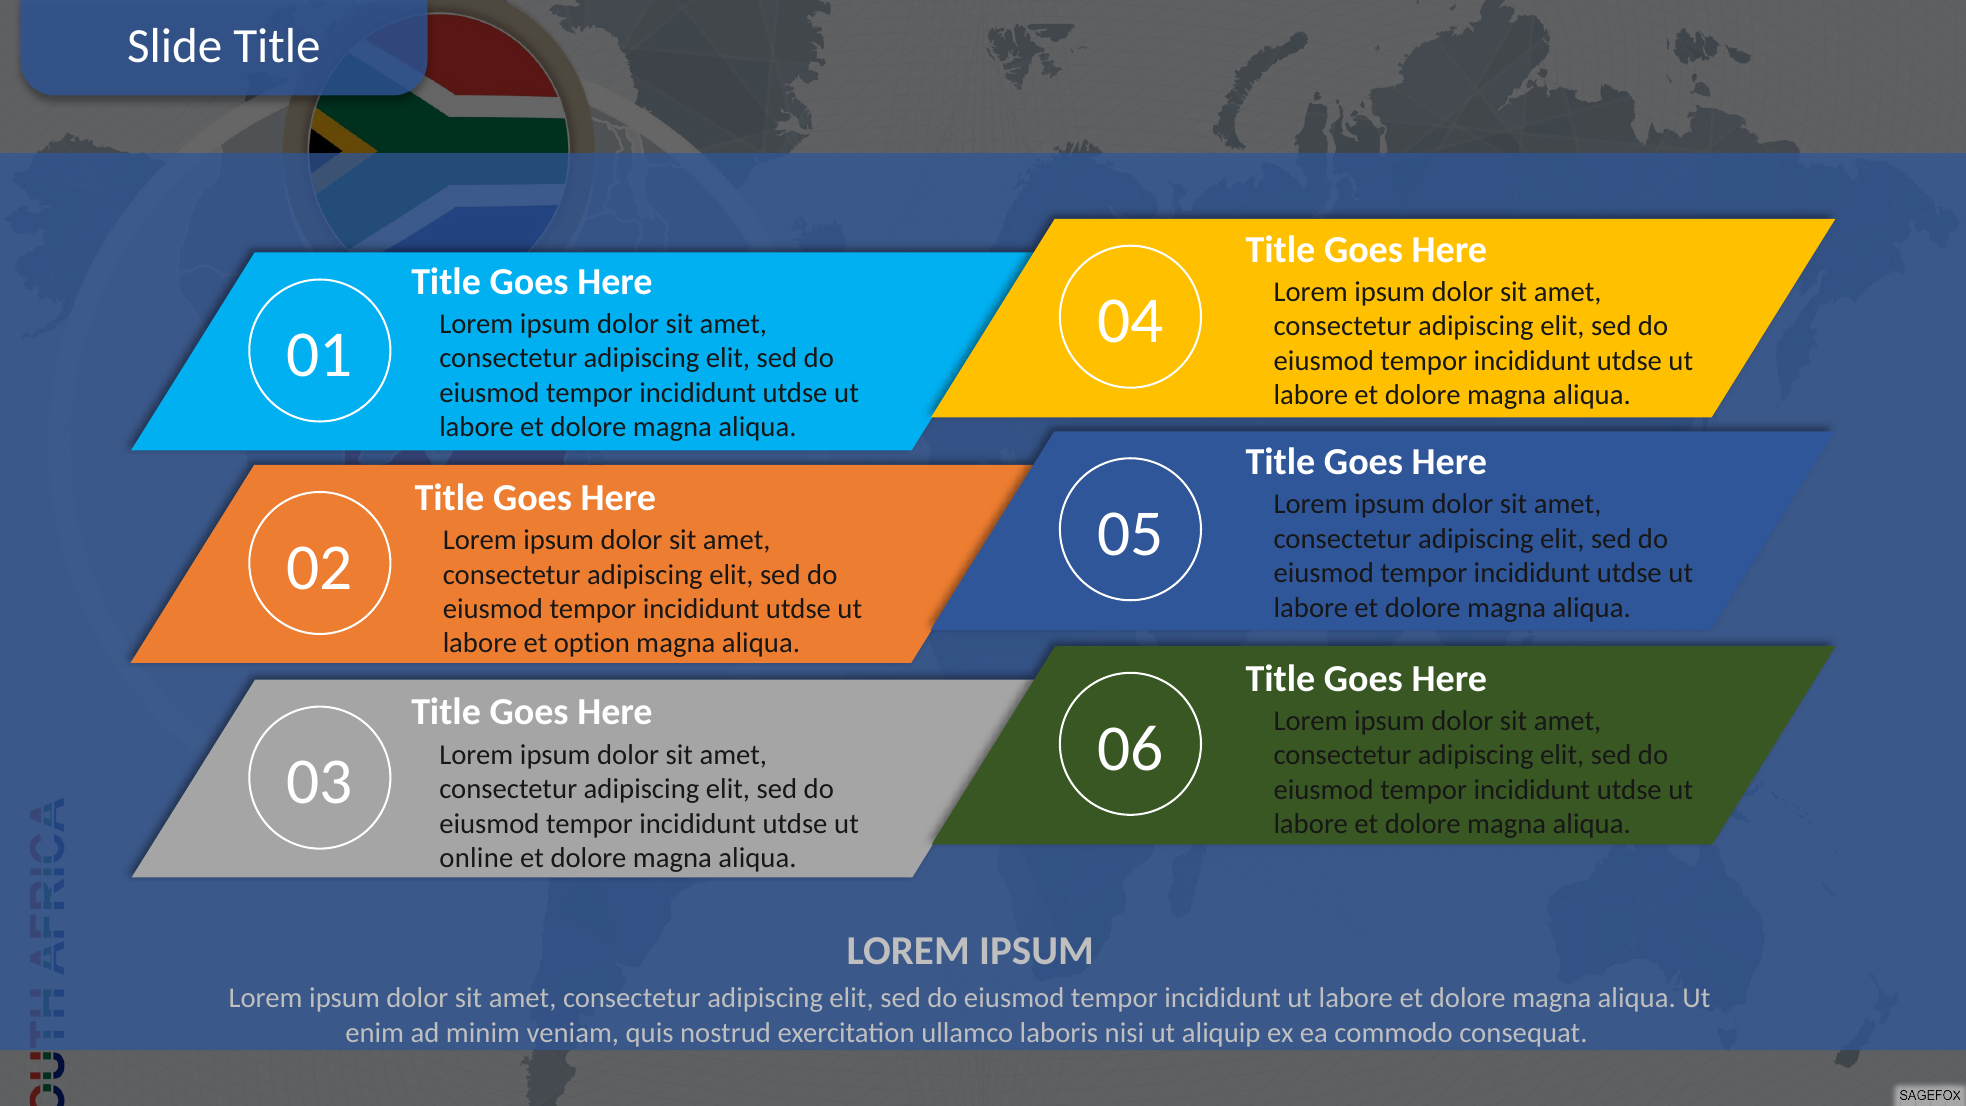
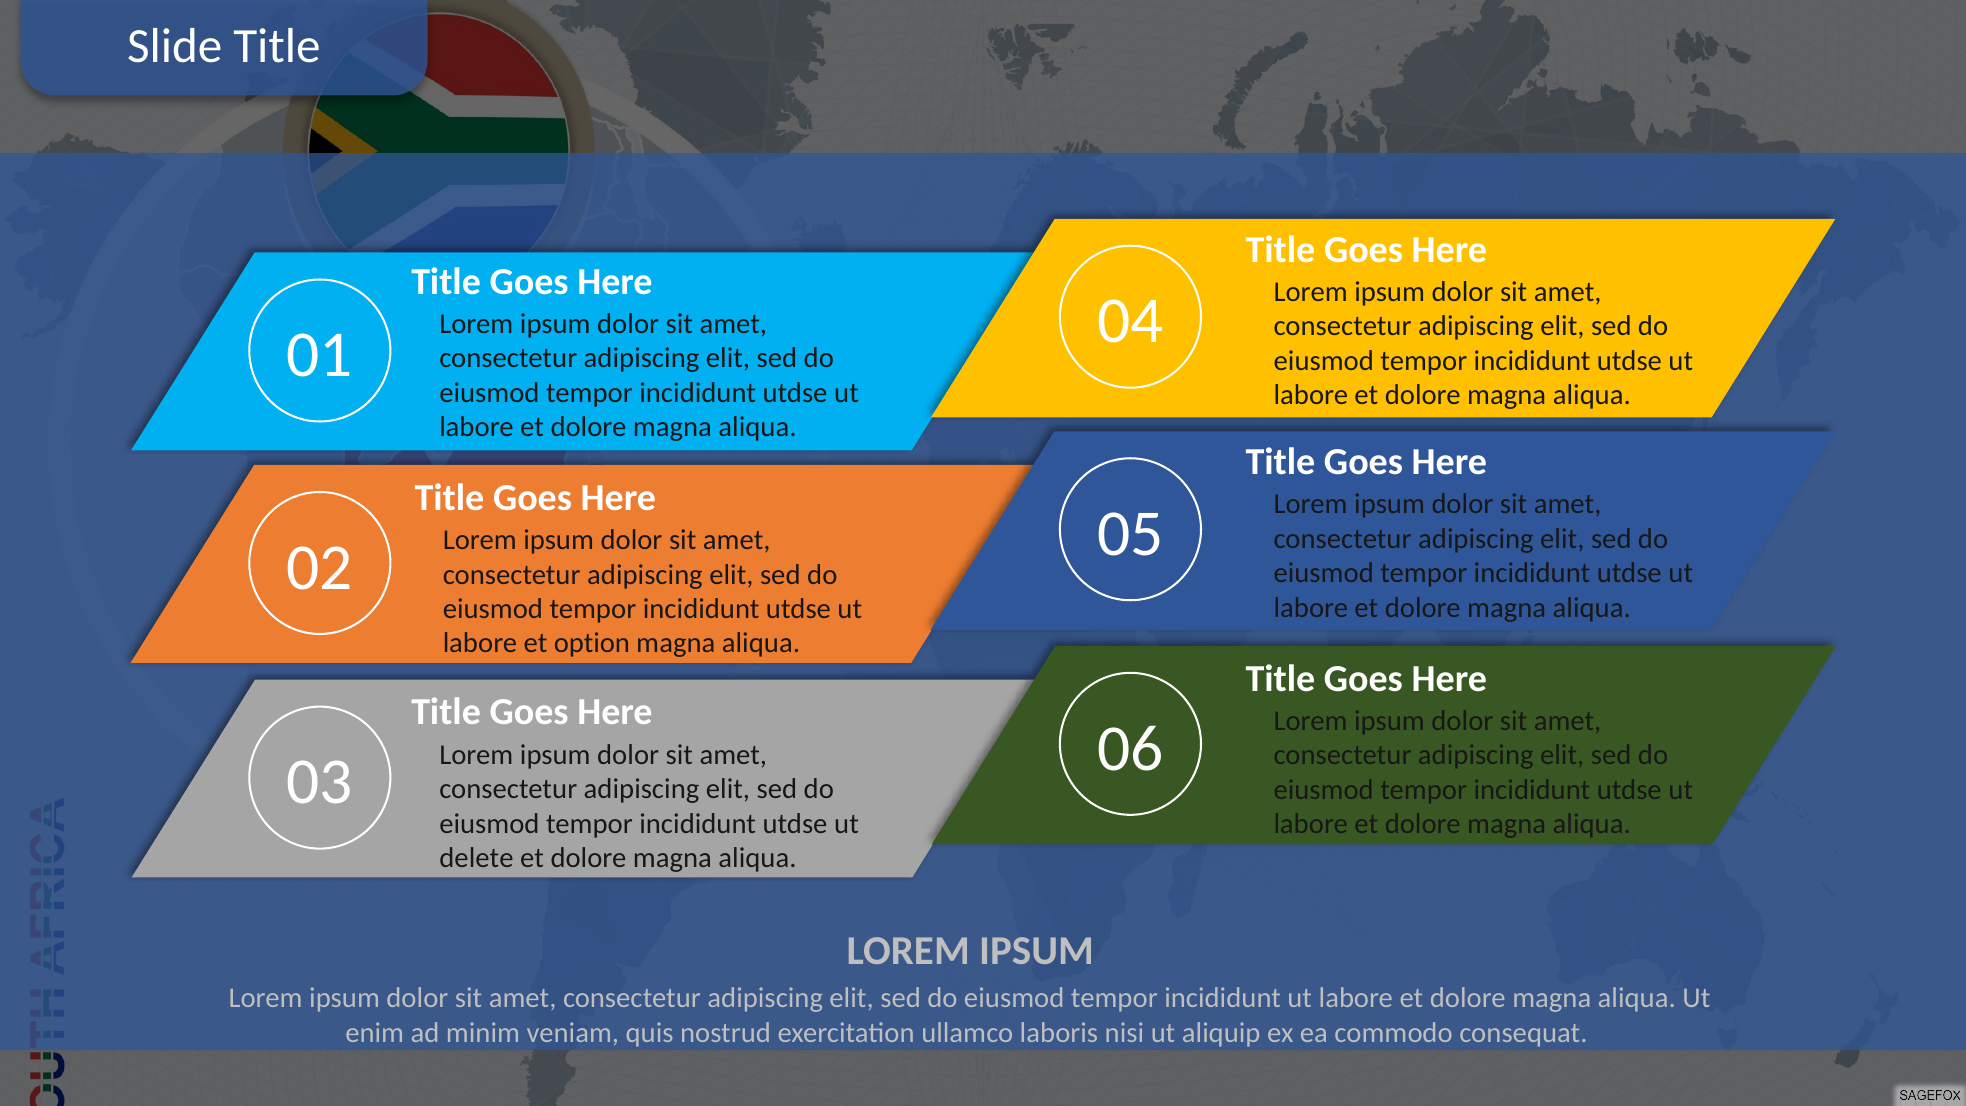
online: online -> delete
